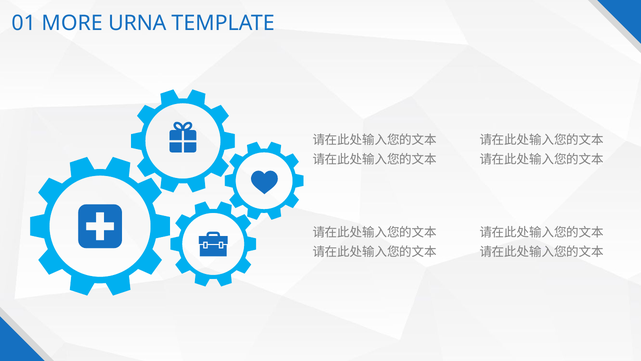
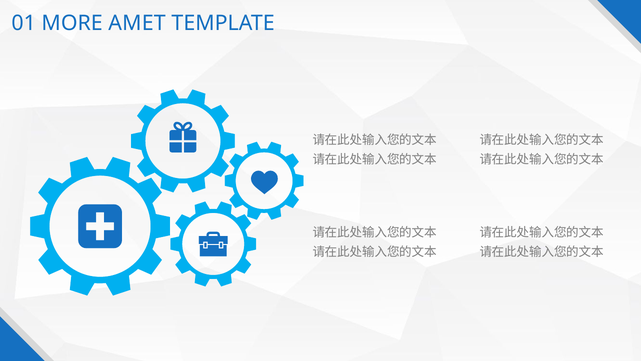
URNA: URNA -> AMET
